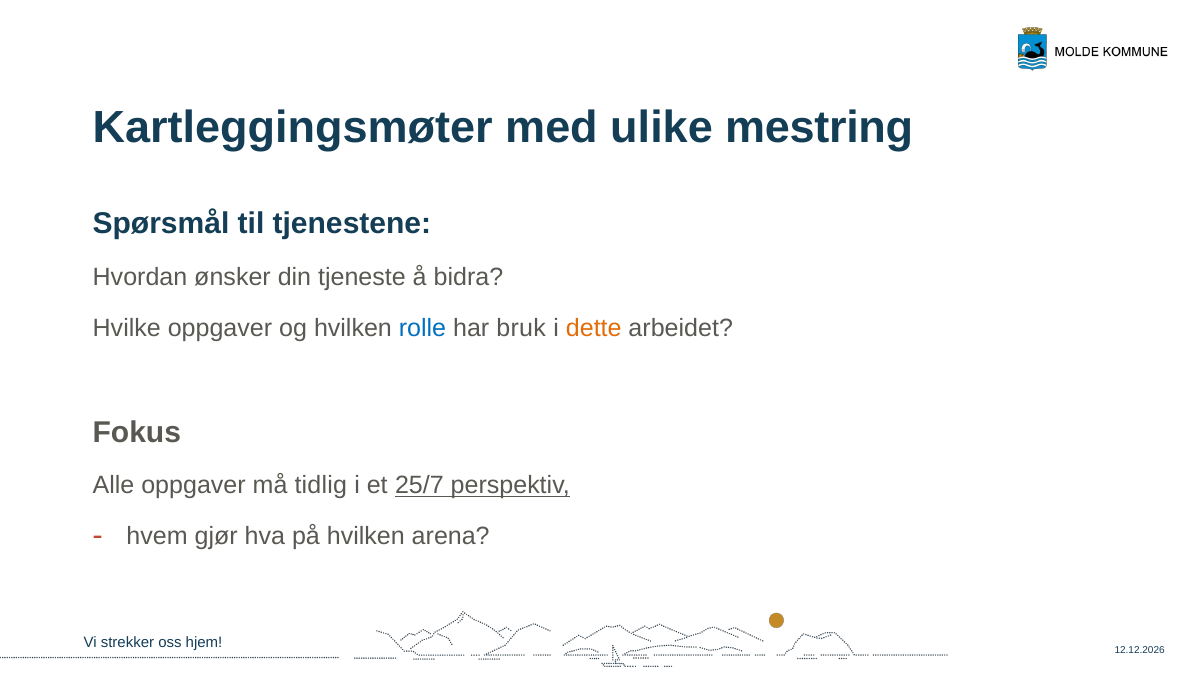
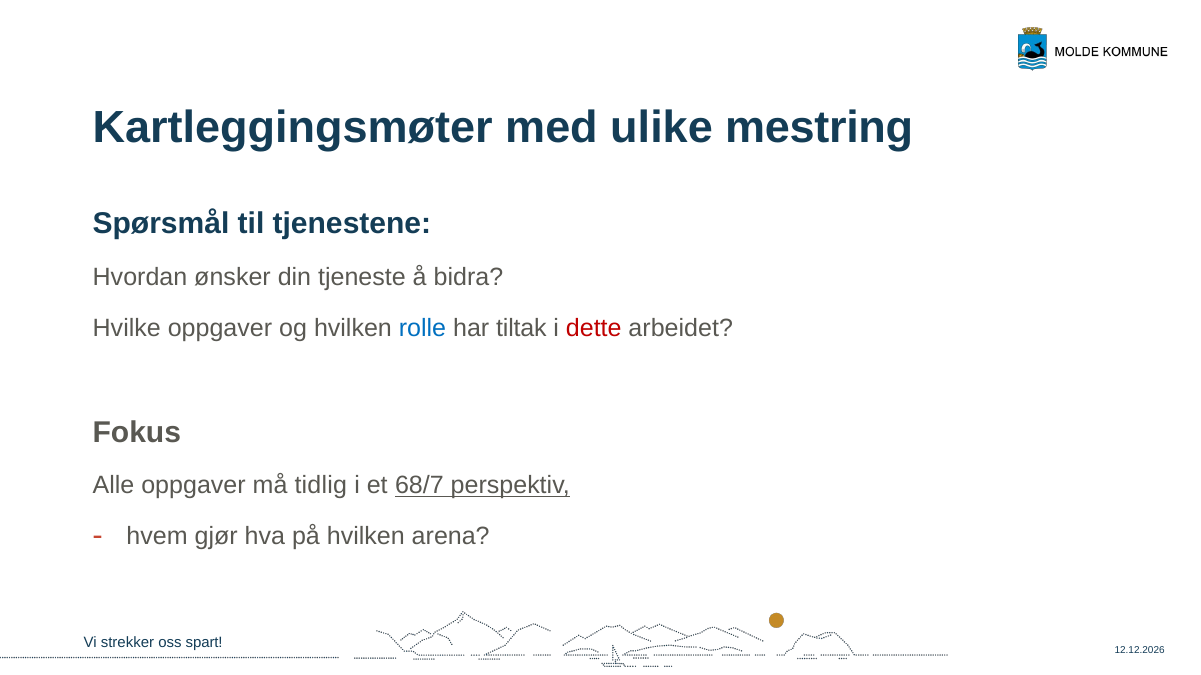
bruk: bruk -> tiltak
dette colour: orange -> red
25/7: 25/7 -> 68/7
hjem: hjem -> spart
